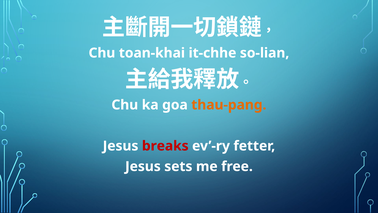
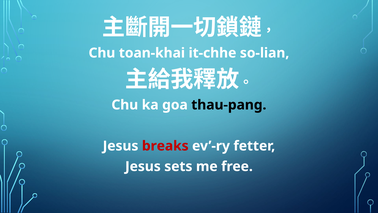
thau-pang colour: orange -> black
